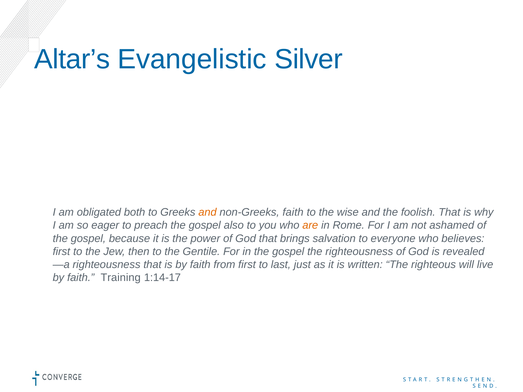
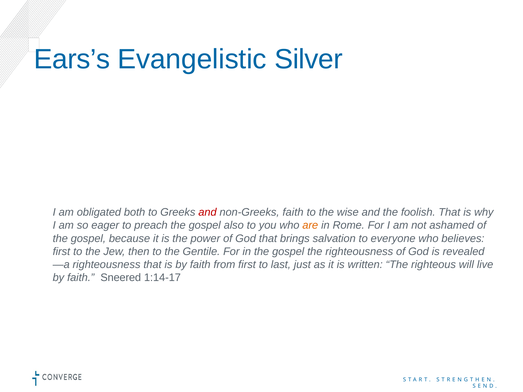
Altar’s: Altar’s -> Ears’s
and at (207, 212) colour: orange -> red
Training: Training -> Sneered
